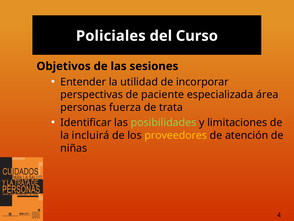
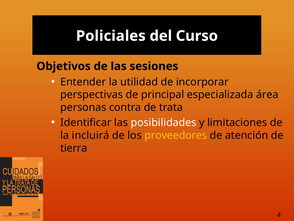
paciente: paciente -> principal
fuerza: fuerza -> contra
posibilidades colour: light green -> white
niñas: niñas -> tierra
